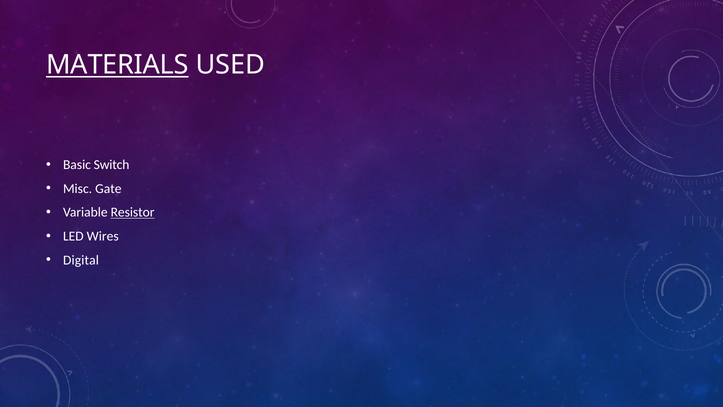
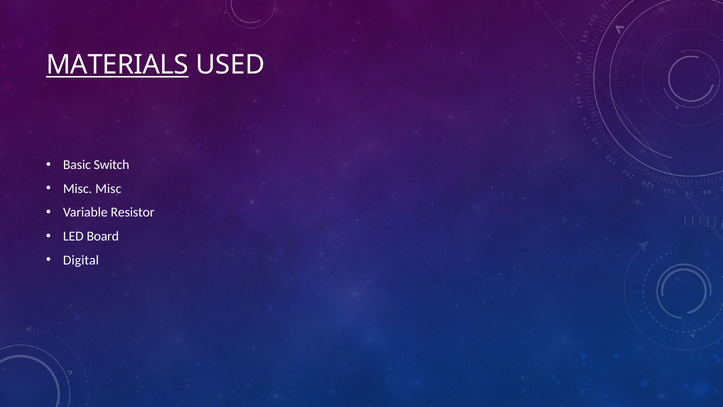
Misc Gate: Gate -> Misc
Resistor underline: present -> none
Wires: Wires -> Board
